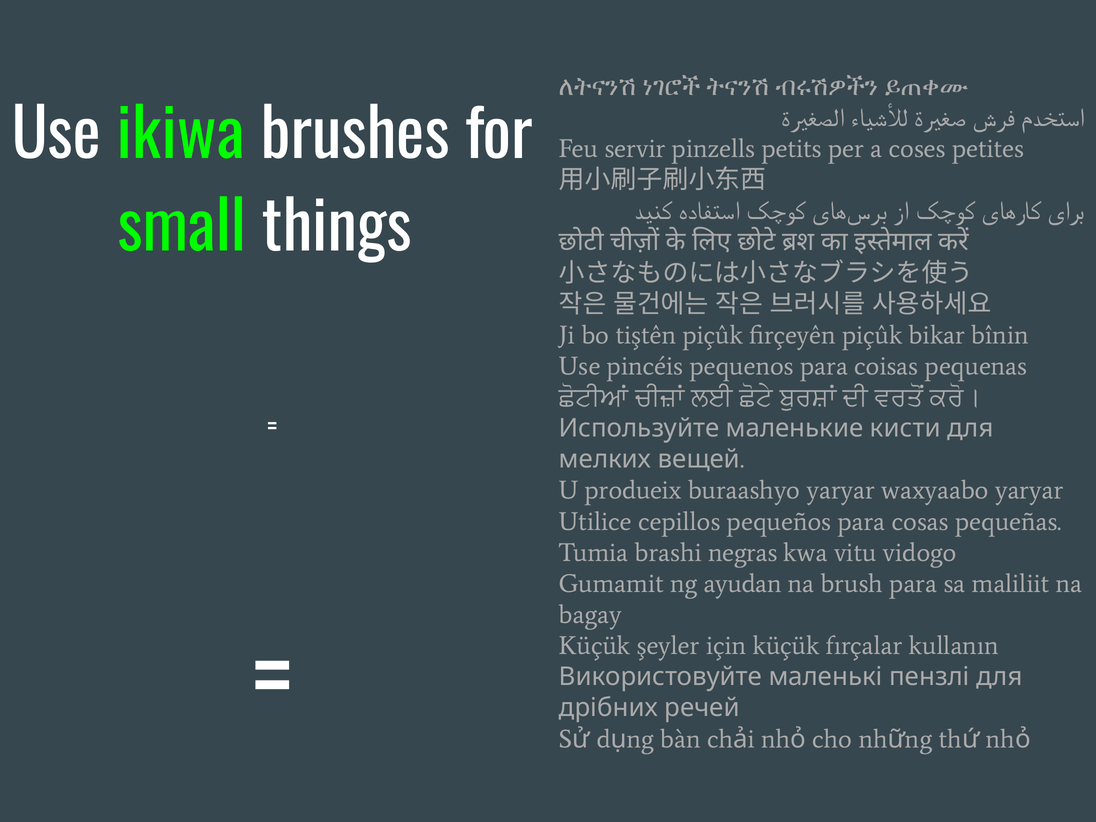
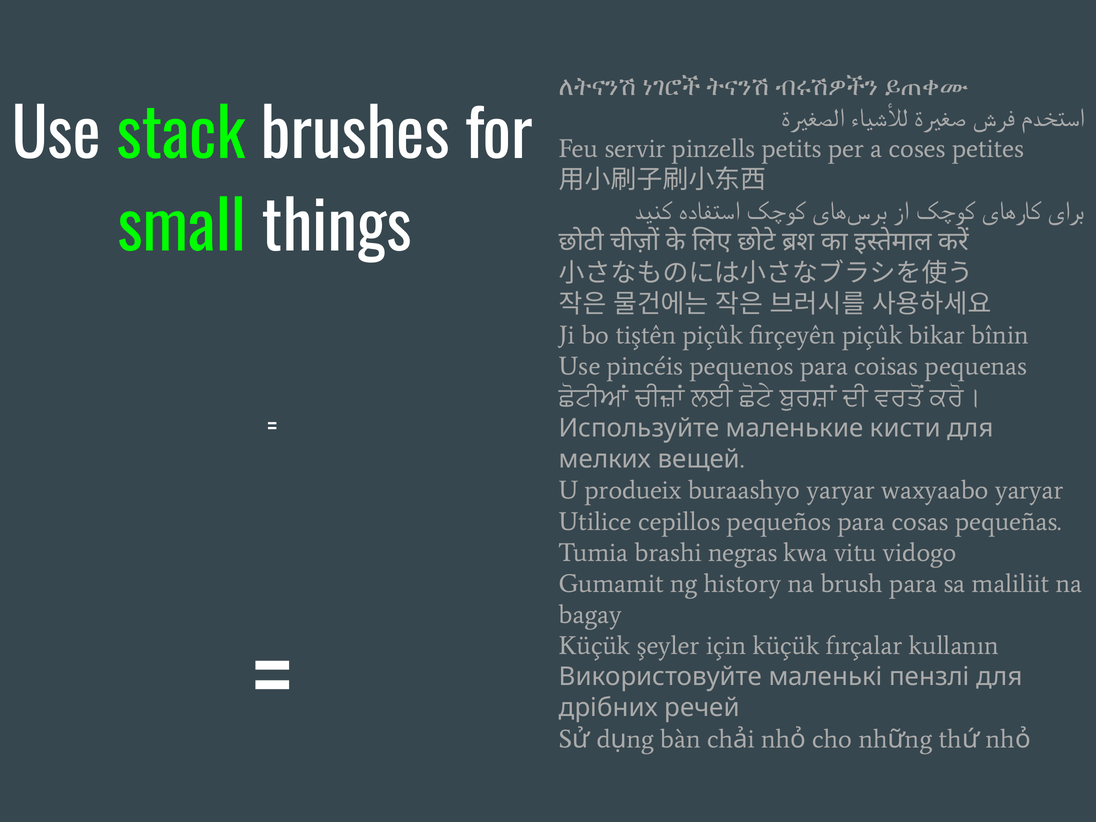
ikiwa: ikiwa -> stack
ayudan: ayudan -> history
